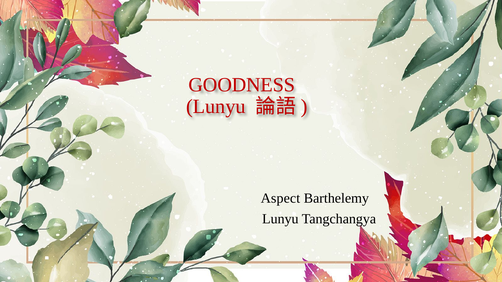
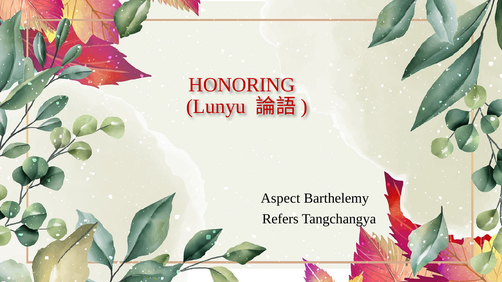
GOODNESS: GOODNESS -> HONORING
Lunyu at (280, 219): Lunyu -> Refers
